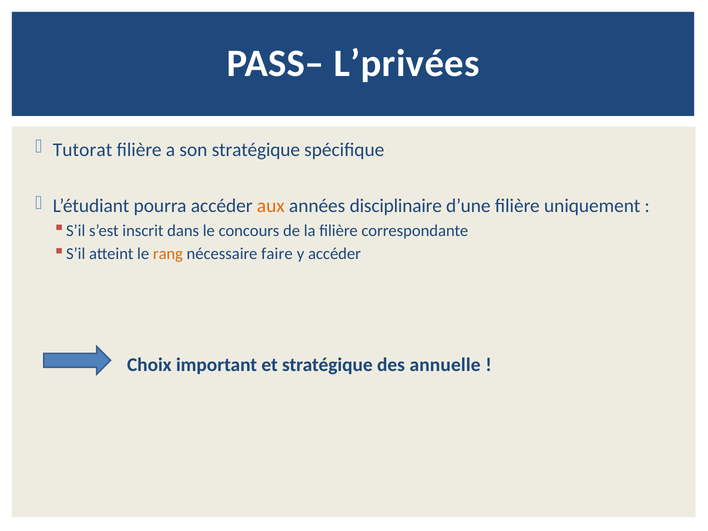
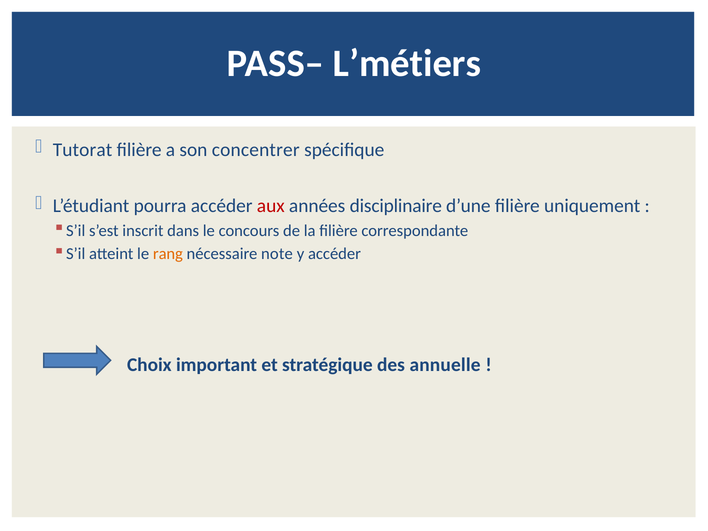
L’privées: L’privées -> L’métiers
son stratégique: stratégique -> concentrer
aux colour: orange -> red
faire: faire -> note
